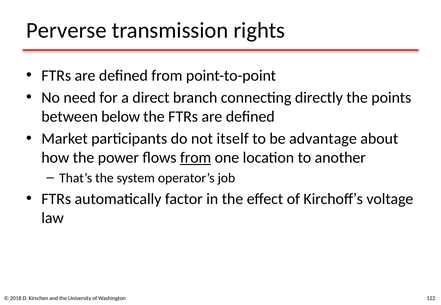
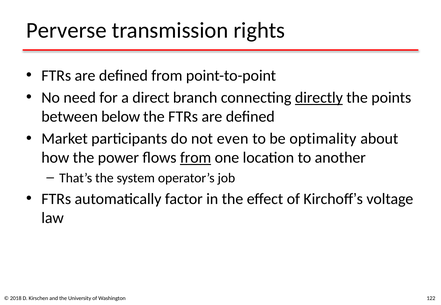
directly underline: none -> present
itself: itself -> even
advantage: advantage -> optimality
